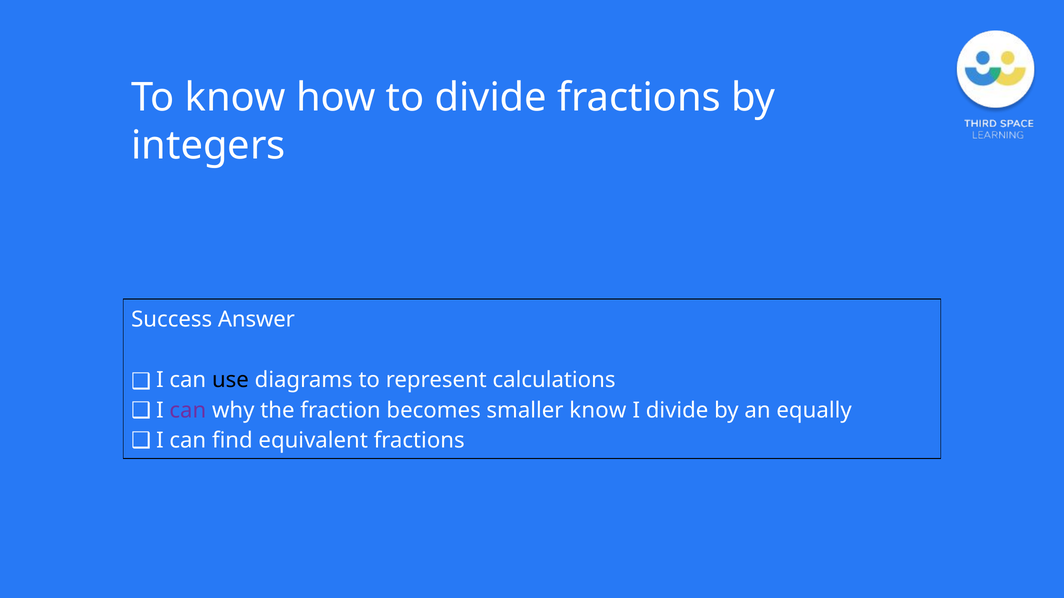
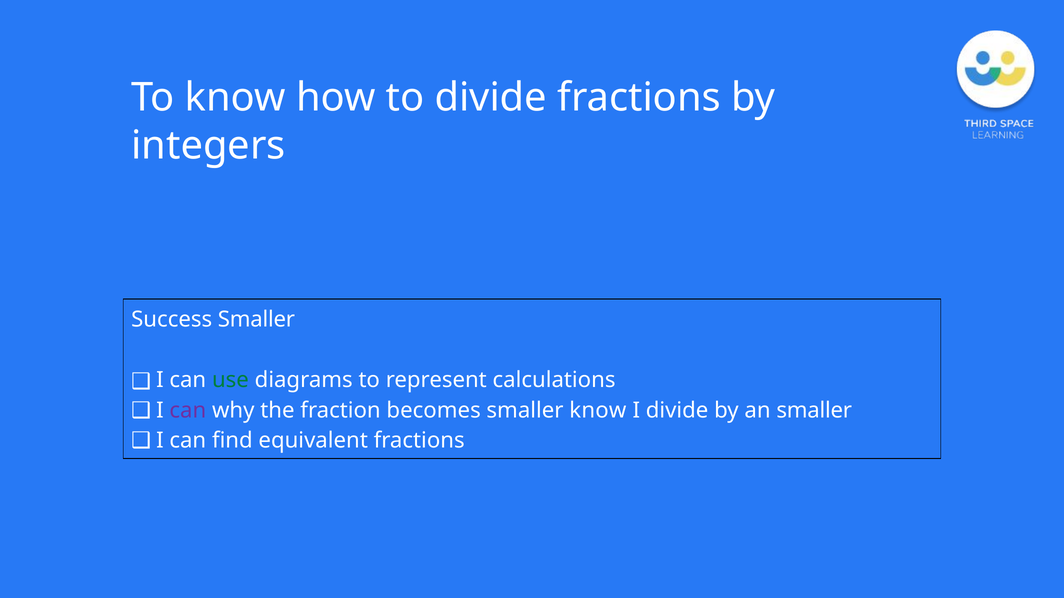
Success Answer: Answer -> Smaller
use colour: black -> green
an equally: equally -> smaller
